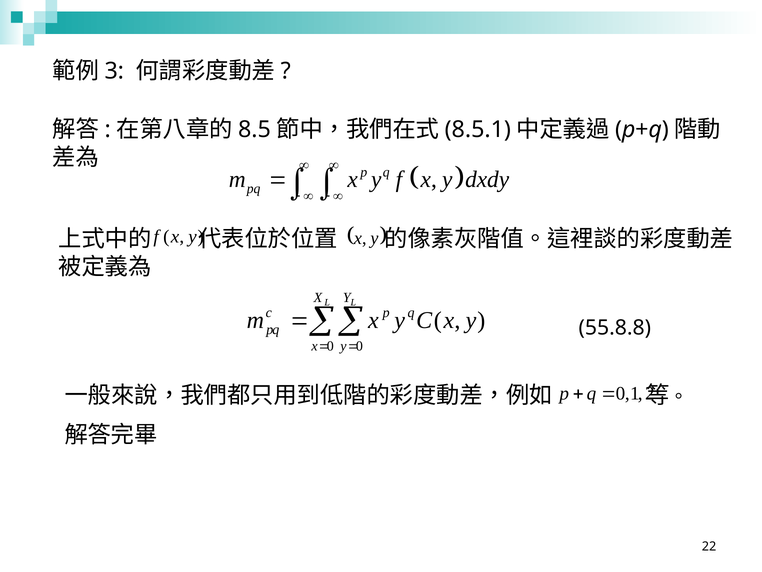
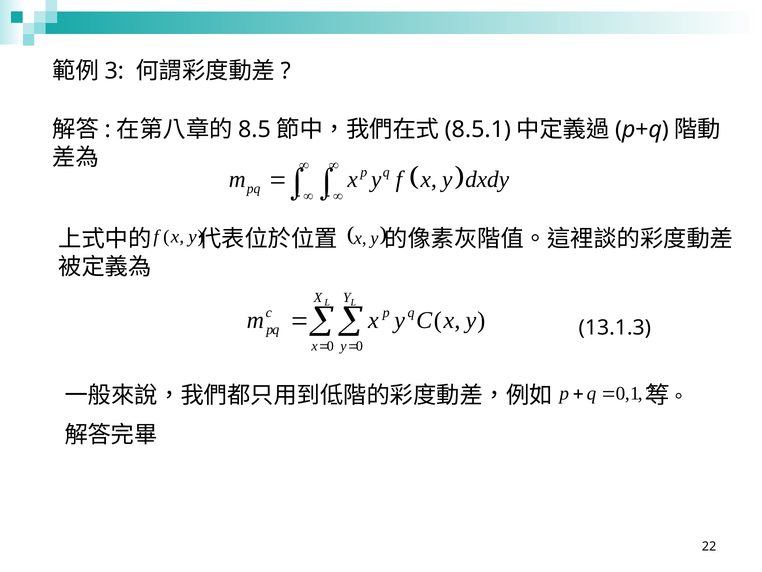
55.8.8: 55.8.8 -> 13.1.3
